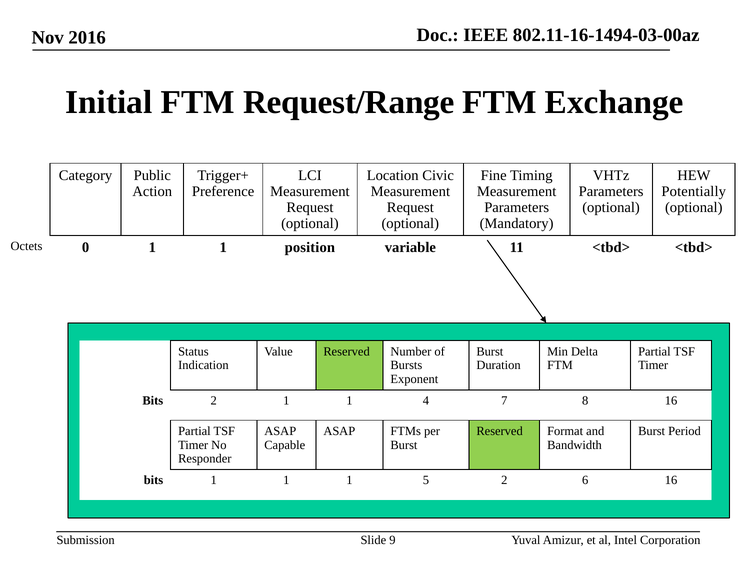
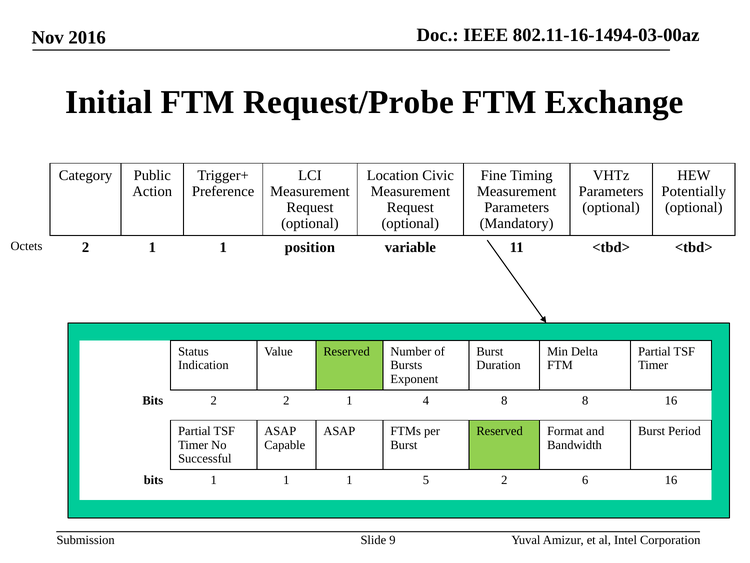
Request/Range: Request/Range -> Request/Probe
Octets 0: 0 -> 2
2 1: 1 -> 2
4 7: 7 -> 8
Responder: Responder -> Successful
